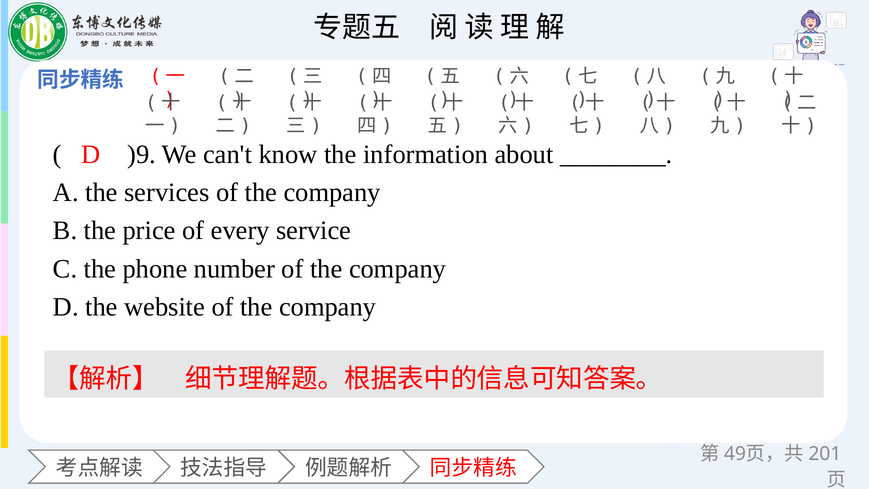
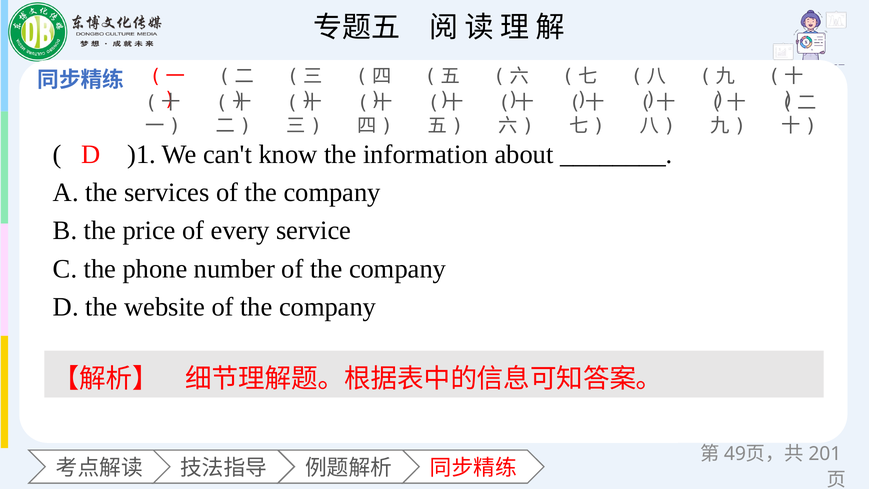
)9: )9 -> )1
